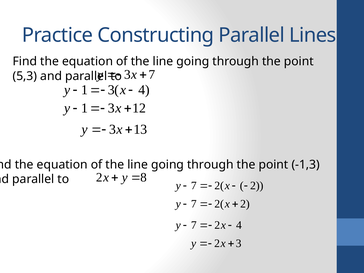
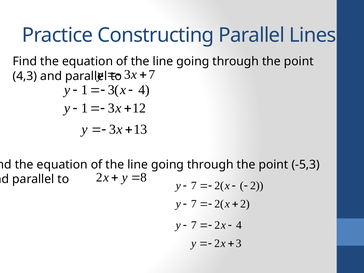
5,3: 5,3 -> 4,3
-1,3: -1,3 -> -5,3
